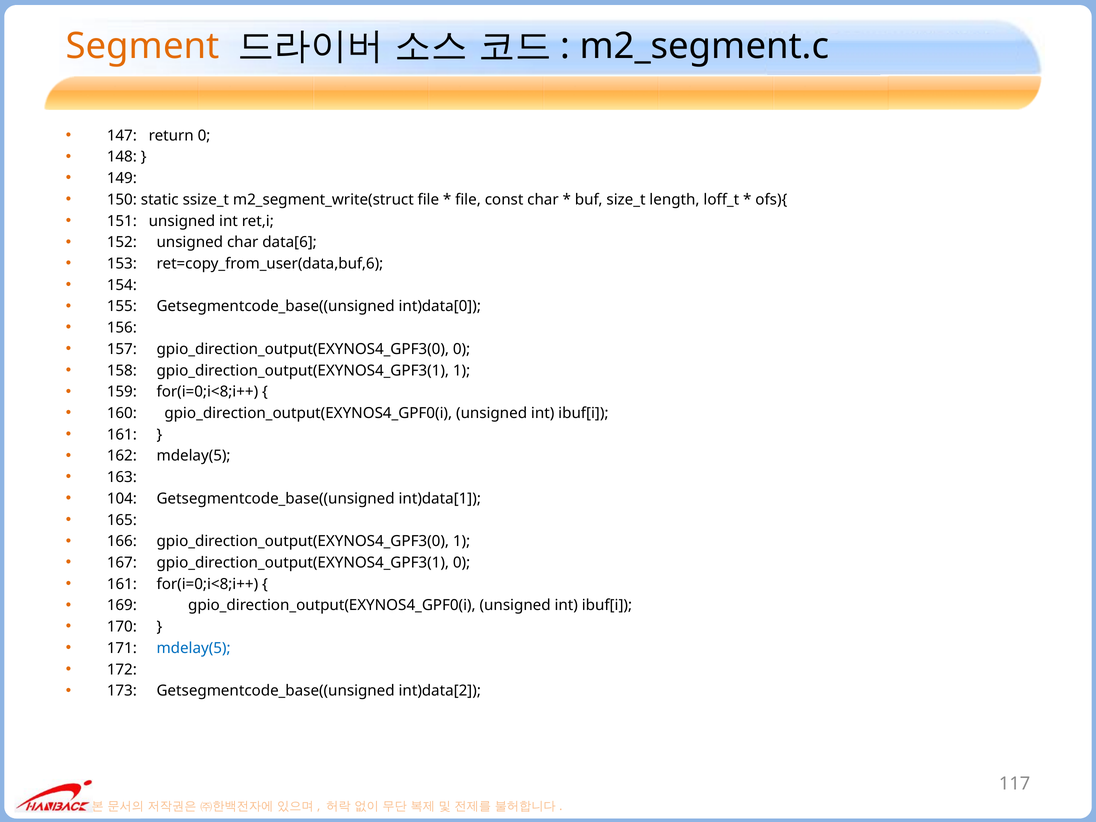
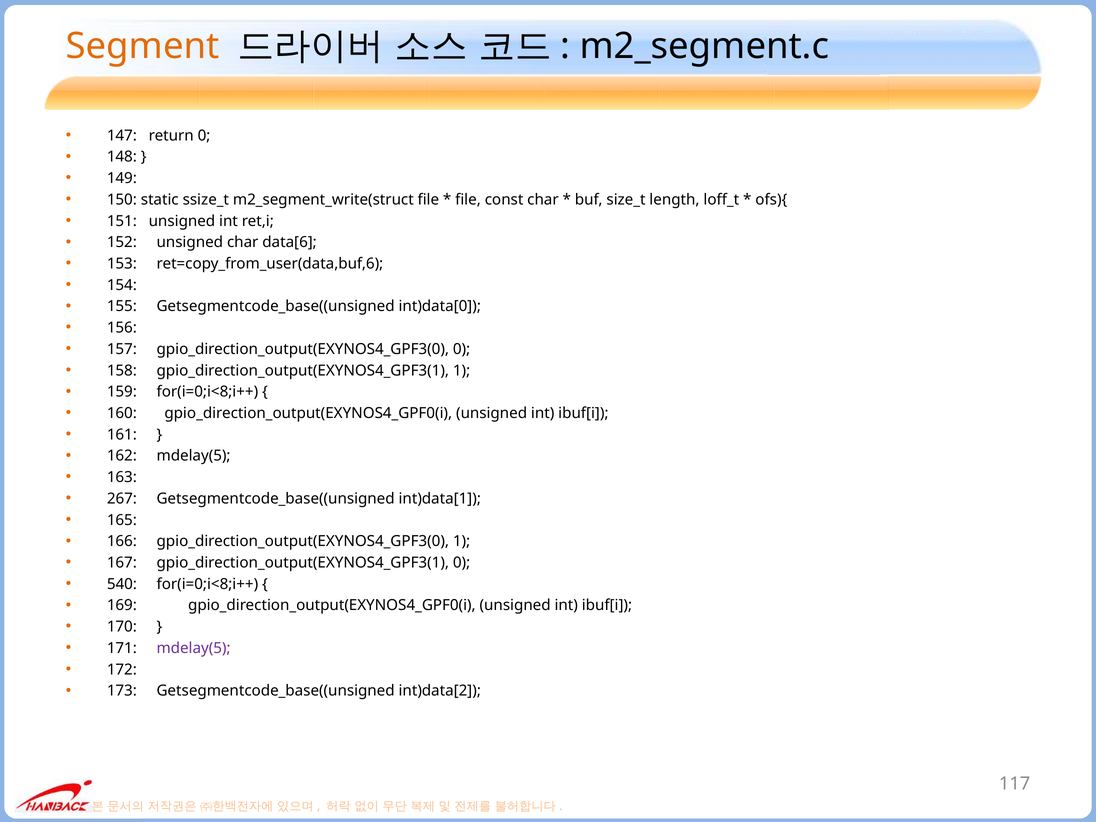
104: 104 -> 267
161 at (122, 584): 161 -> 540
mdelay(5 at (194, 648) colour: blue -> purple
